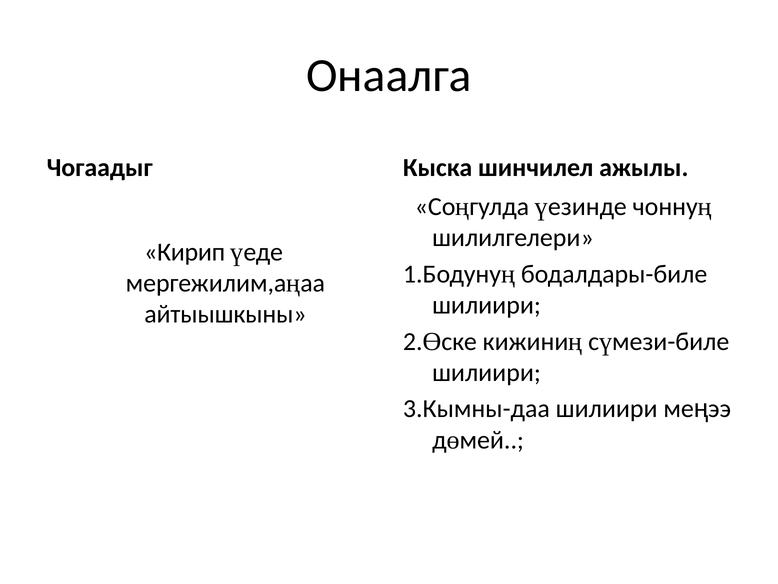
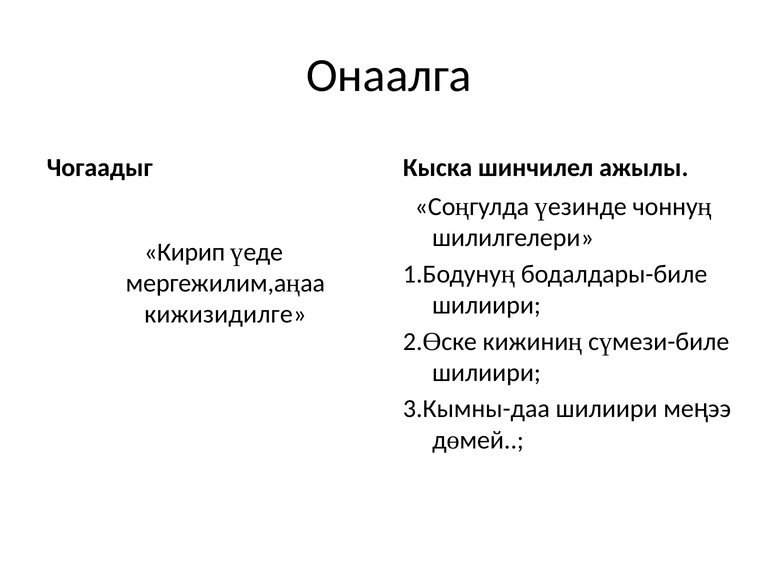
айтыышкыны: айтыышкыны -> кижизидилге
